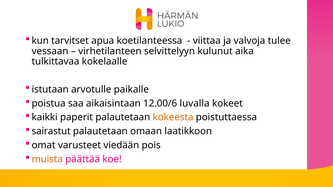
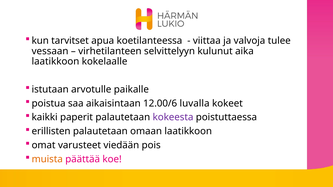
tulkittavaa at (55, 62): tulkittavaa -> laatikkoon
kokeesta colour: orange -> purple
sairastut: sairastut -> erillisten
